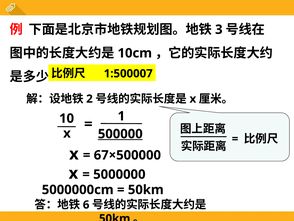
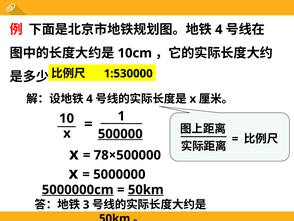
3 at (219, 30): 3 -> 4
1:500007: 1:500007 -> 1:530000
2 at (89, 99): 2 -> 4
67×500000: 67×500000 -> 78×500000
5000000cm underline: none -> present
50km at (146, 189) underline: none -> present
6: 6 -> 3
